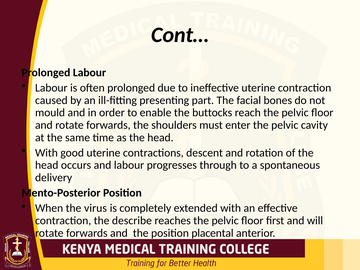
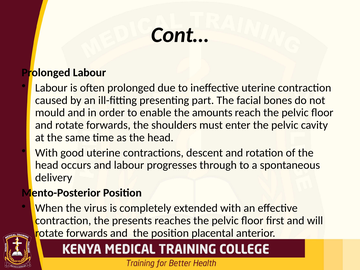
buttocks: buttocks -> amounts
describe: describe -> presents
